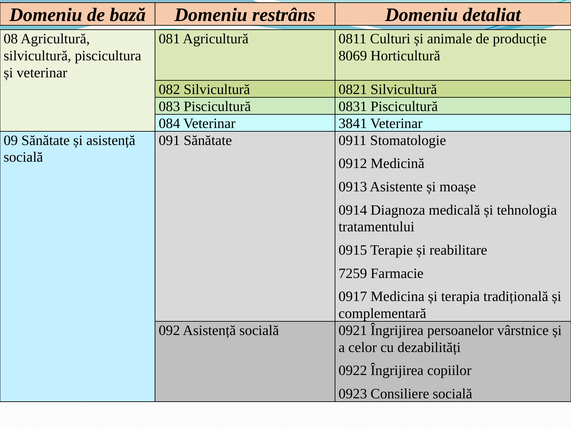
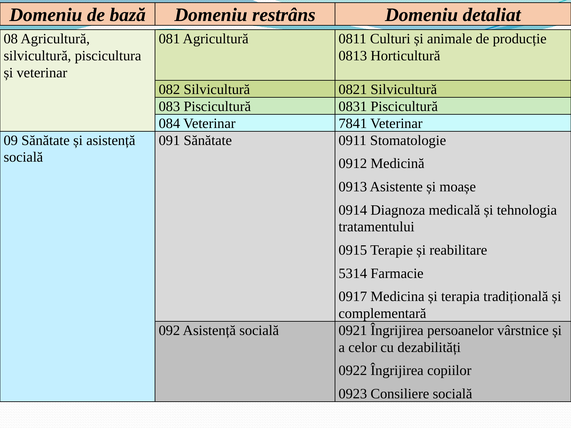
8069: 8069 -> 0813
3841: 3841 -> 7841
7259: 7259 -> 5314
